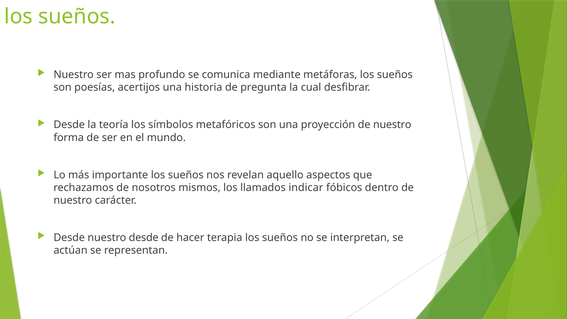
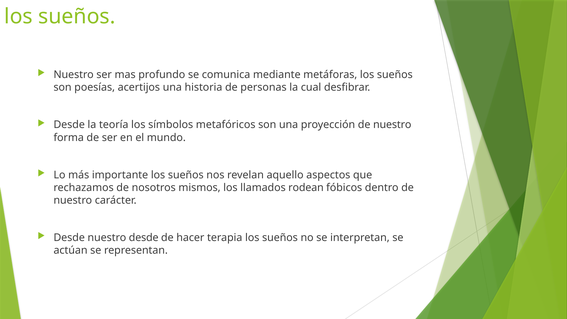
pregunta: pregunta -> personas
indicar: indicar -> rodean
